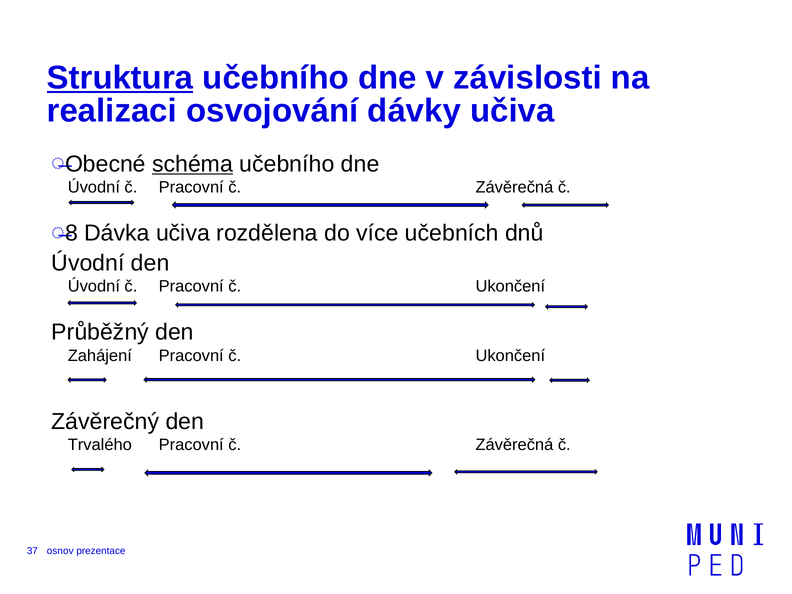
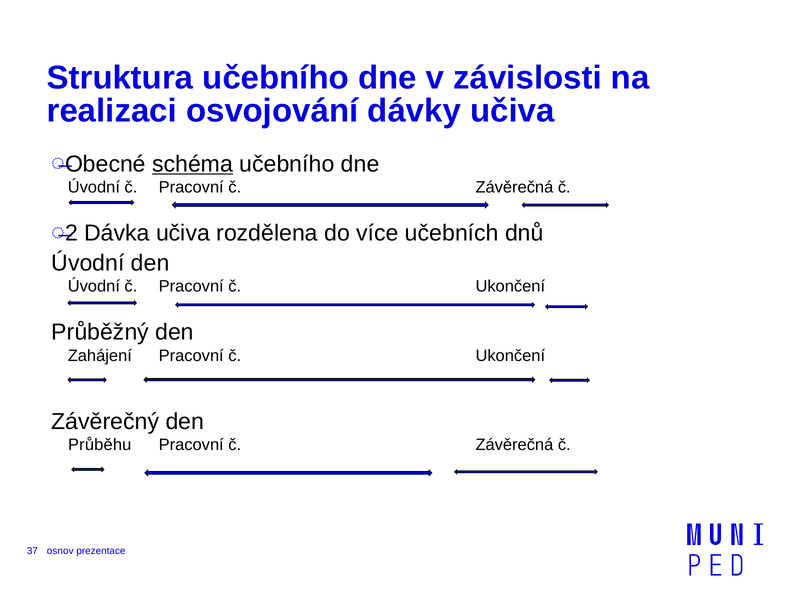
Struktura underline: present -> none
8: 8 -> 2
Trvalého: Trvalého -> Průběhu
